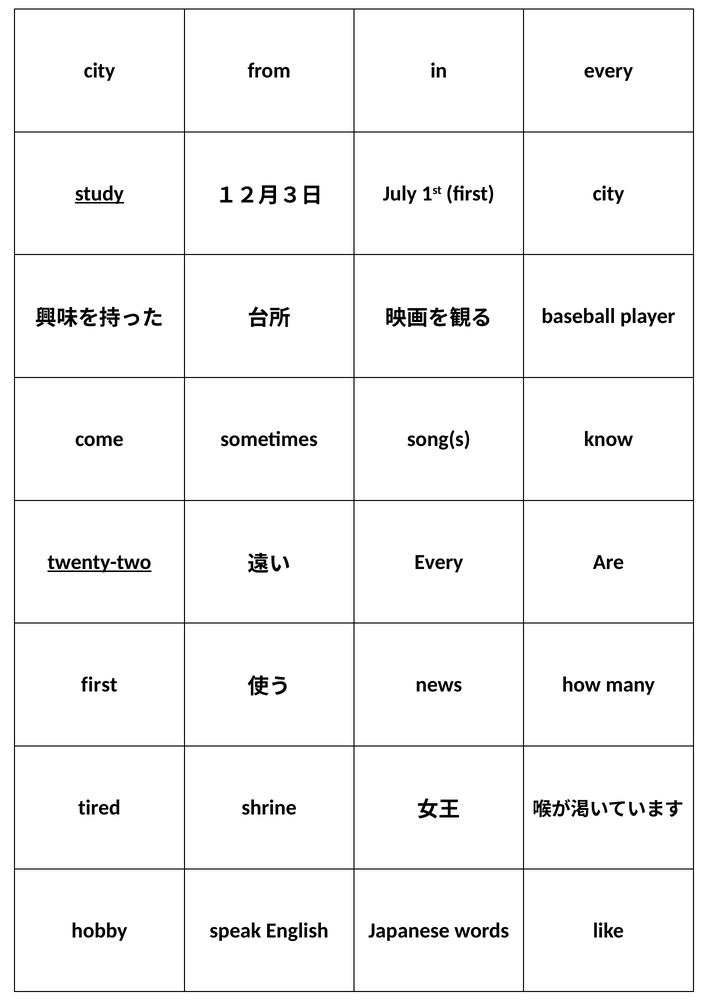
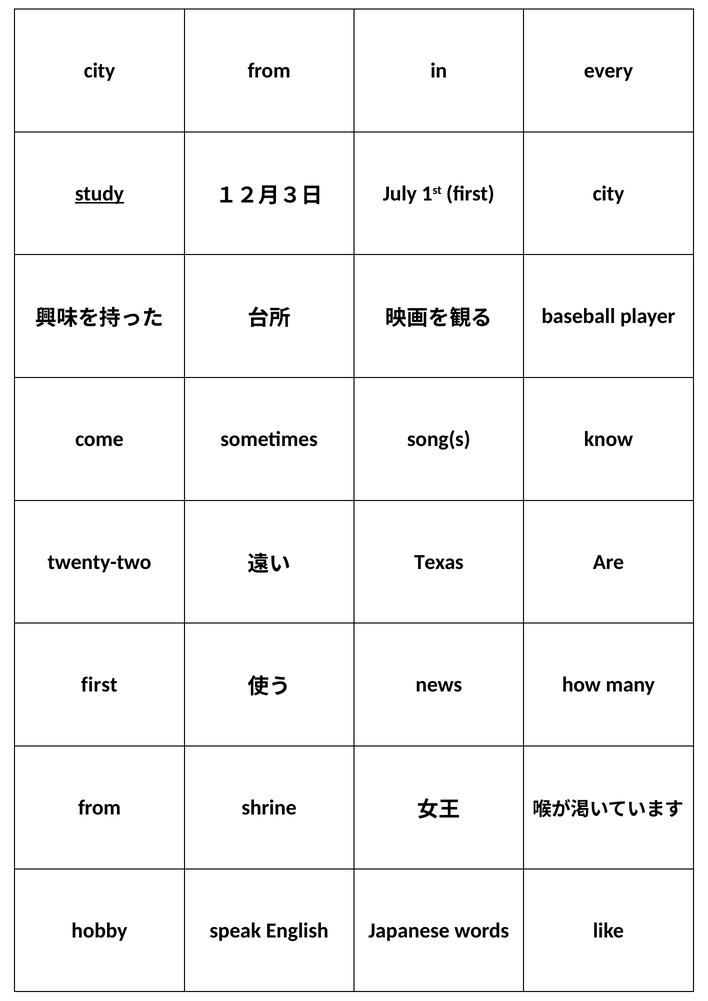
twenty-two underline: present -> none
Every at (439, 562): Every -> Texas
tired at (99, 808): tired -> from
